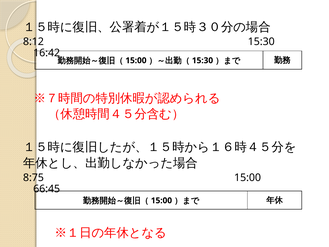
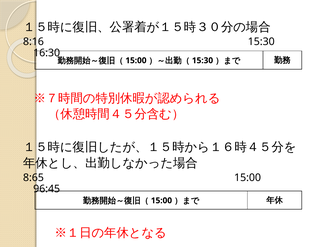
8:12: 8:12 -> 8:16
16:42: 16:42 -> 16:30
8:75: 8:75 -> 8:65
66:45: 66:45 -> 96:45
